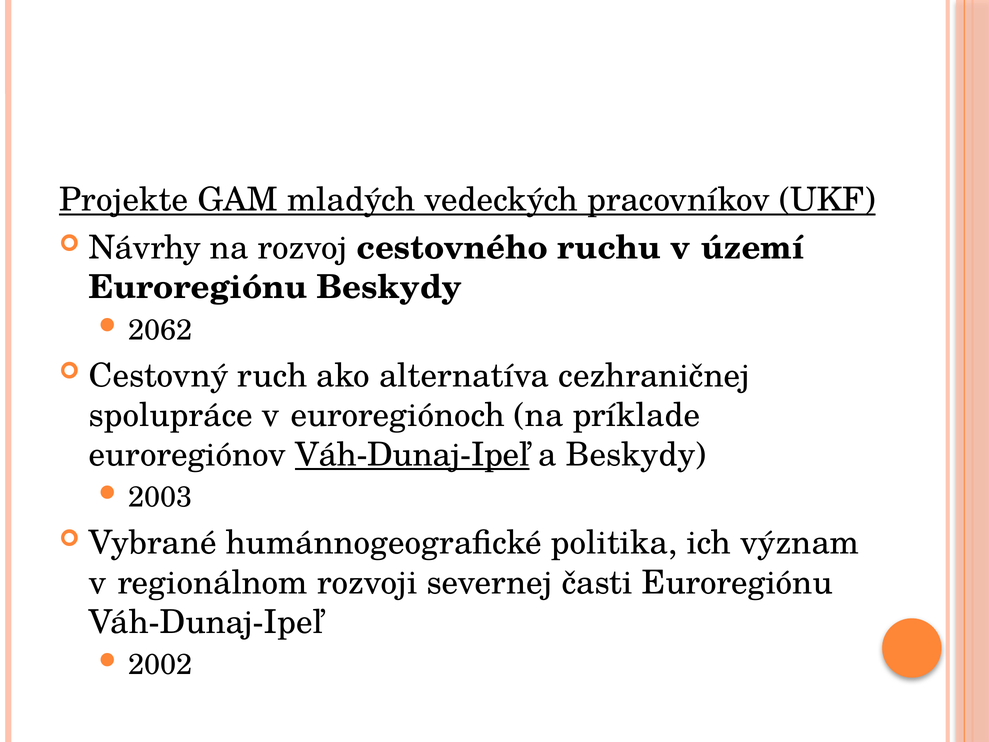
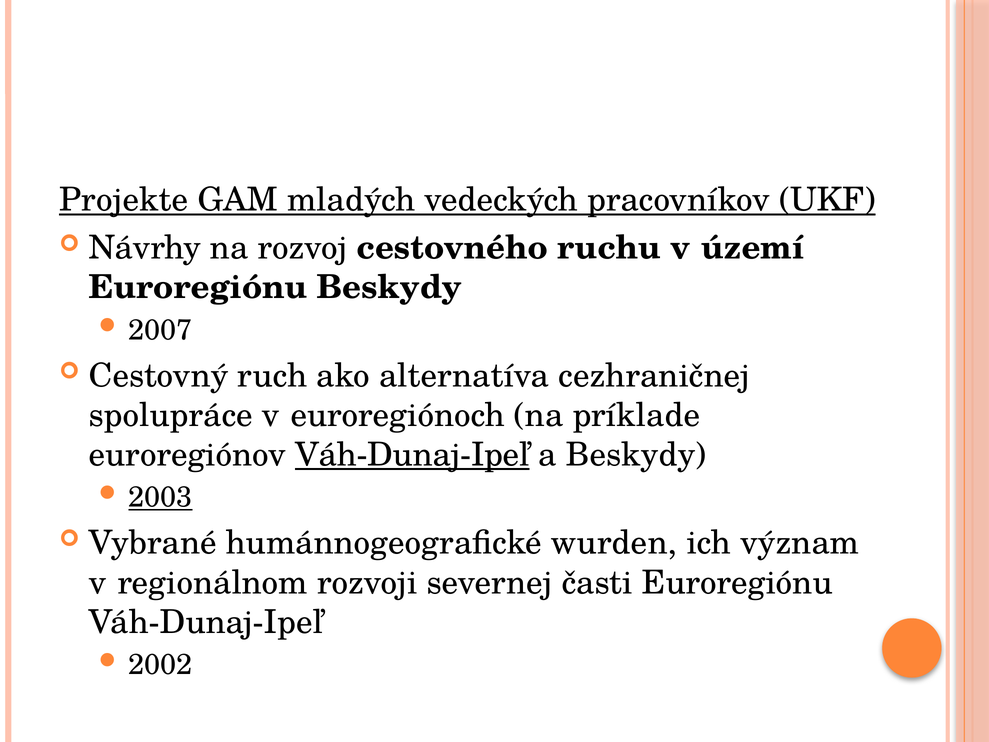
2062: 2062 -> 2007
2003 underline: none -> present
politika: politika -> wurden
